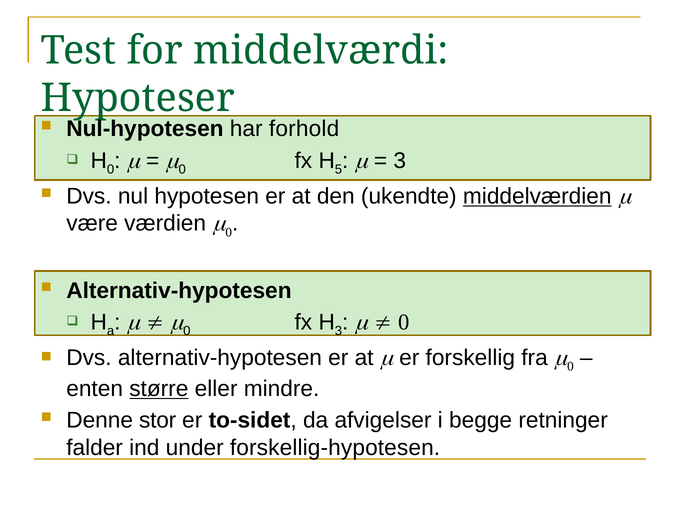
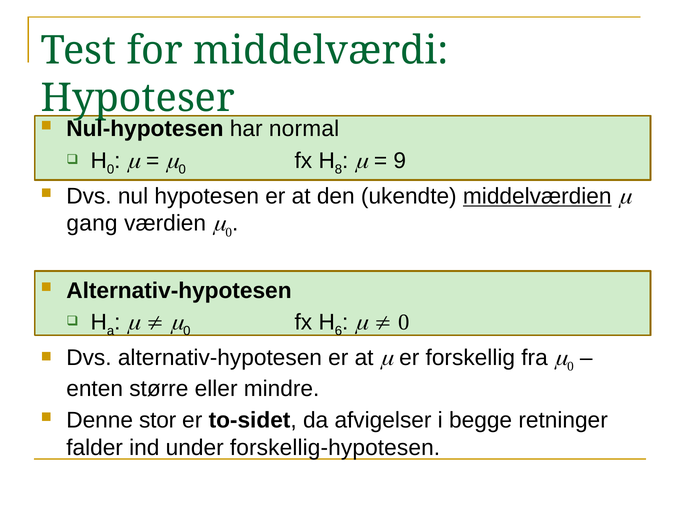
forhold: forhold -> normal
5: 5 -> 8
3 at (400, 161): 3 -> 9
være: være -> gang
3 at (338, 331): 3 -> 6
større underline: present -> none
